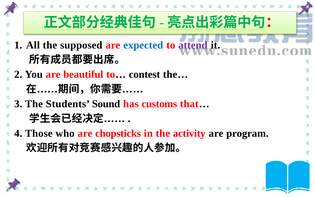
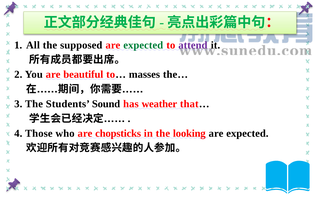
expected at (143, 45) colour: blue -> green
contest: contest -> masses
customs: customs -> weather
activity: activity -> looking
program at (247, 133): program -> expected
